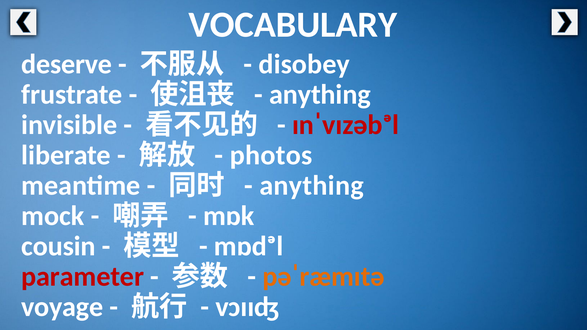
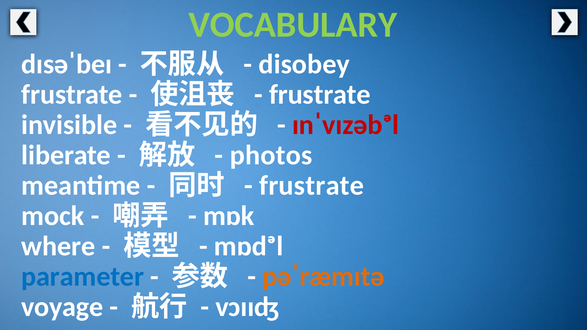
VOCABULARY colour: white -> light green
deserve: deserve -> dɪsəˈbeɪ
anything at (320, 95): anything -> frustrate
anything at (312, 186): anything -> frustrate
cousin: cousin -> where
parameter colour: red -> blue
